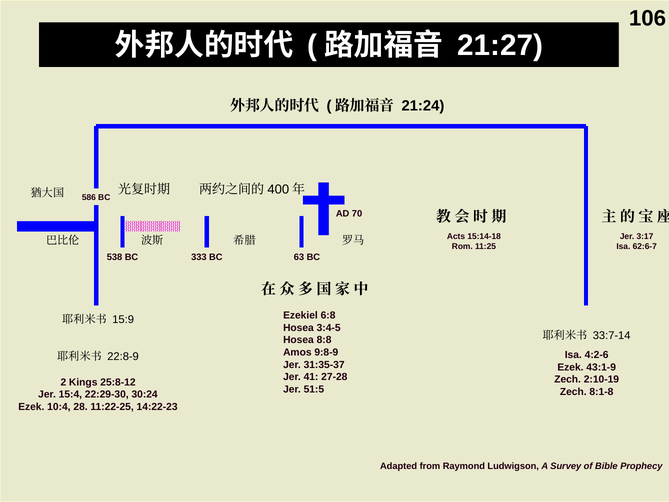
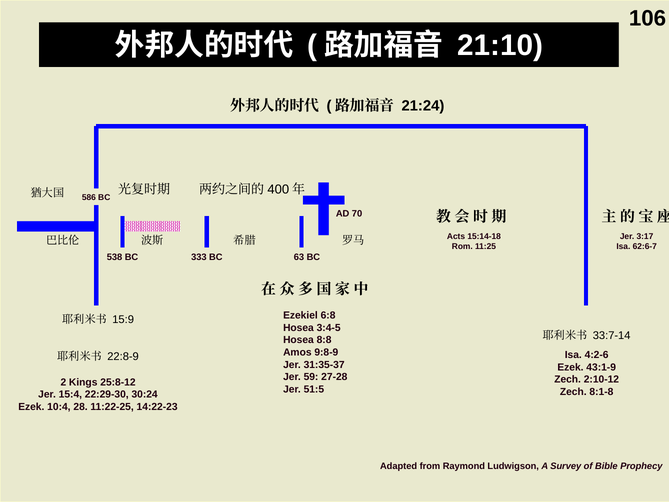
21:27: 21:27 -> 21:10
41: 41 -> 59
2:10-19: 2:10-19 -> 2:10-12
